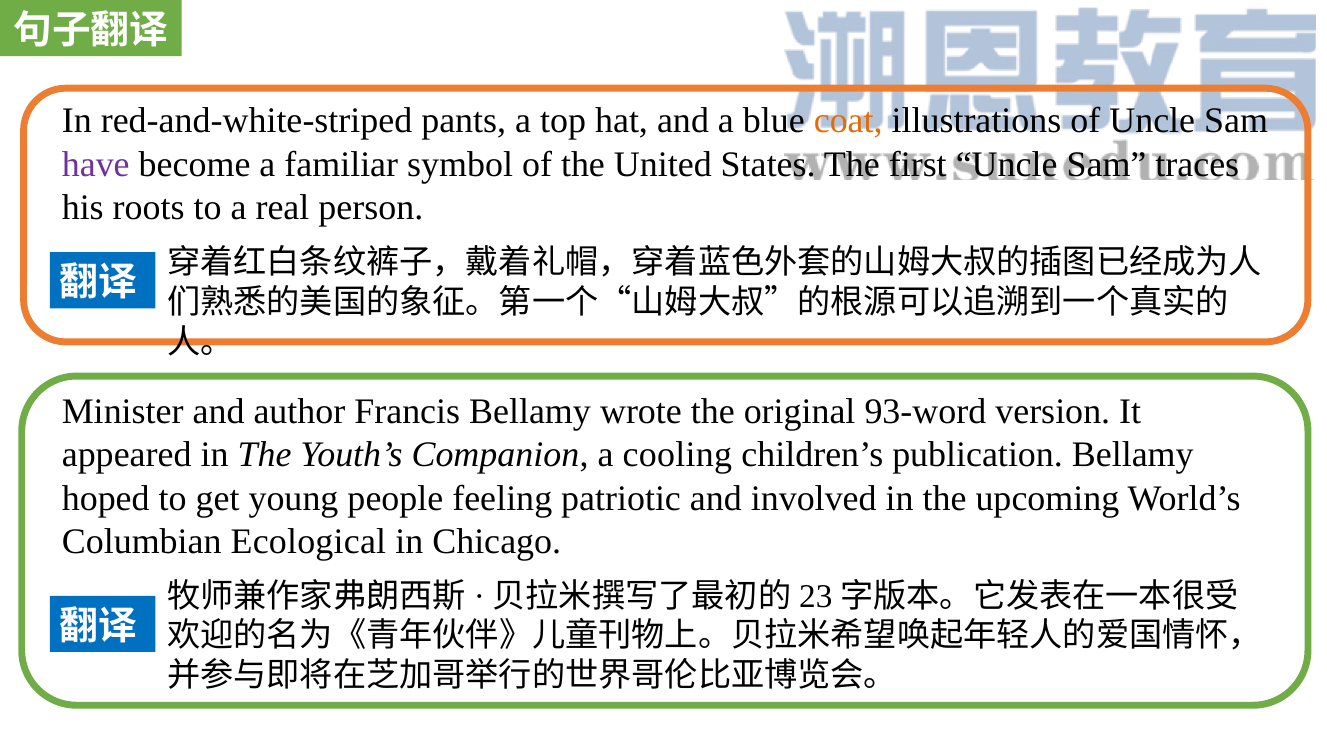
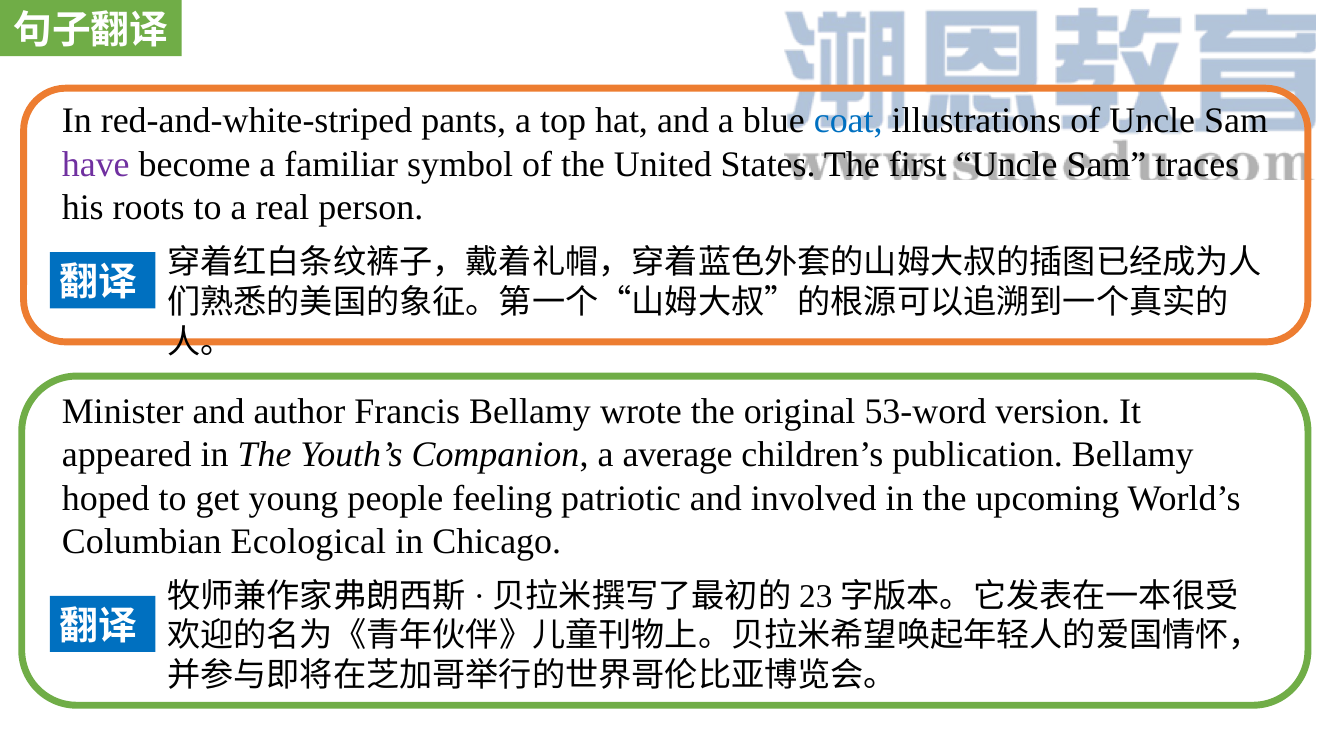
coat colour: orange -> blue
93-word: 93-word -> 53-word
cooling: cooling -> average
